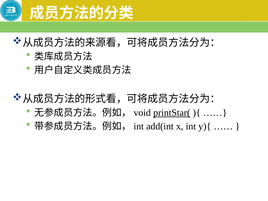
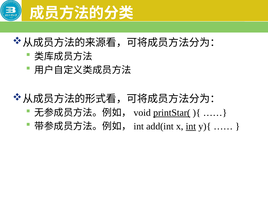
int underline: none -> present
